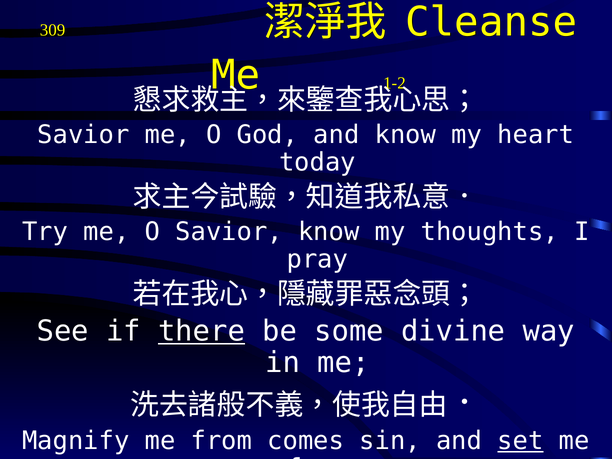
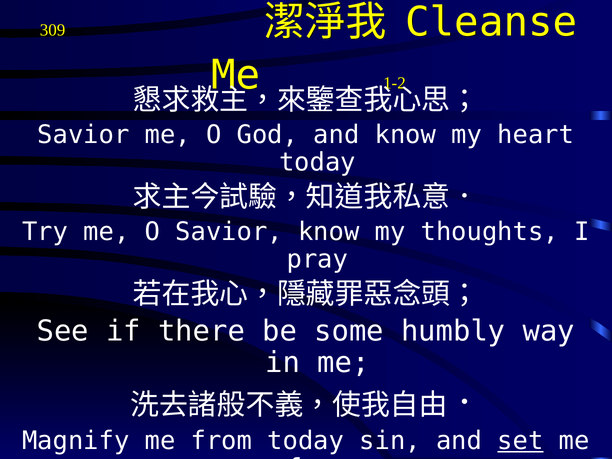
there underline: present -> none
divine: divine -> humbly
from comes: comes -> today
